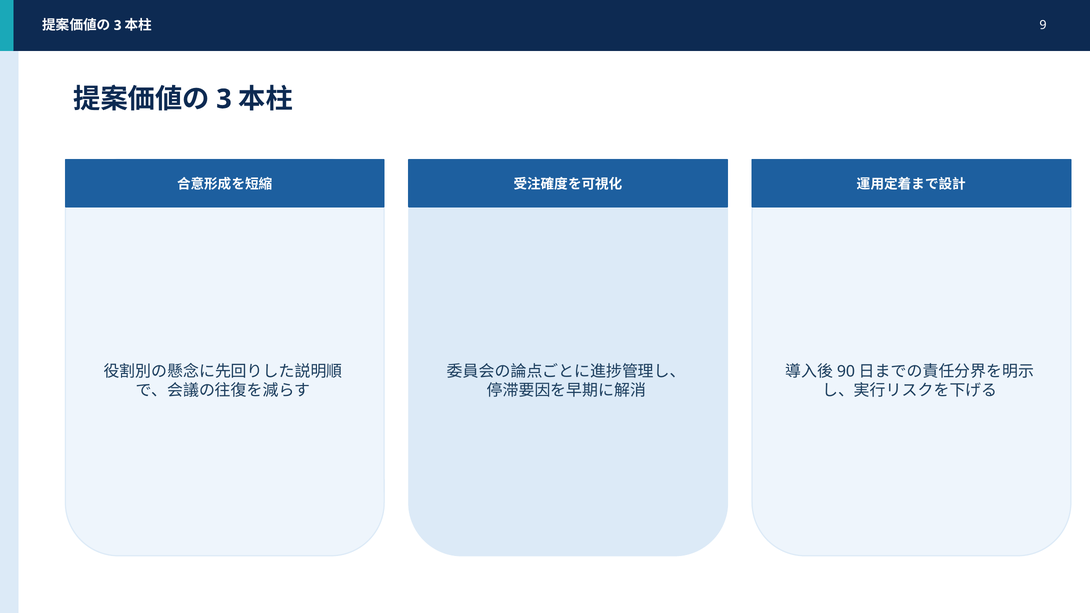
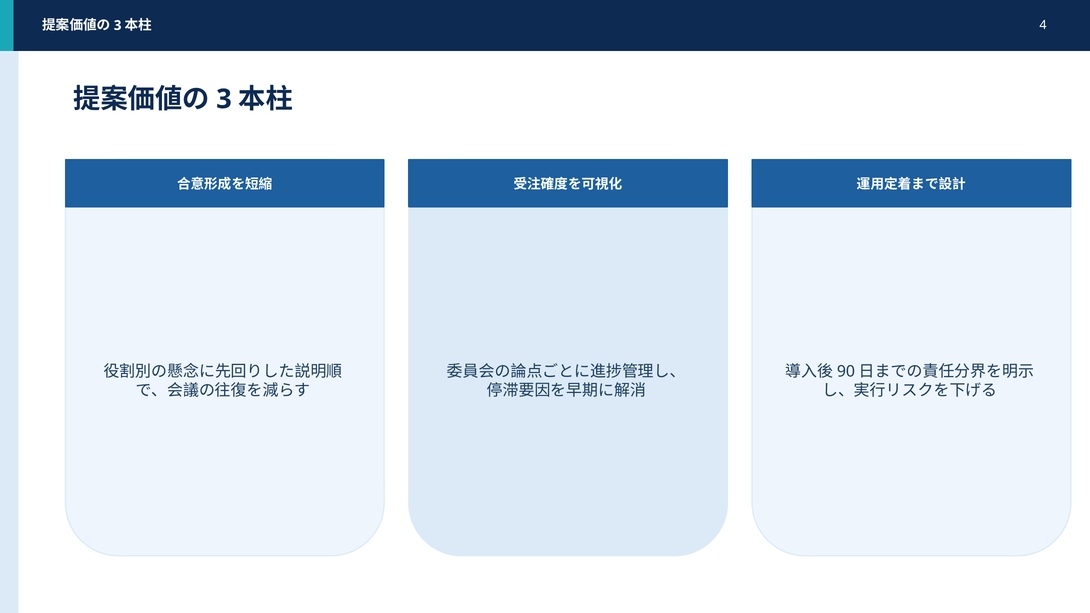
9: 9 -> 4
